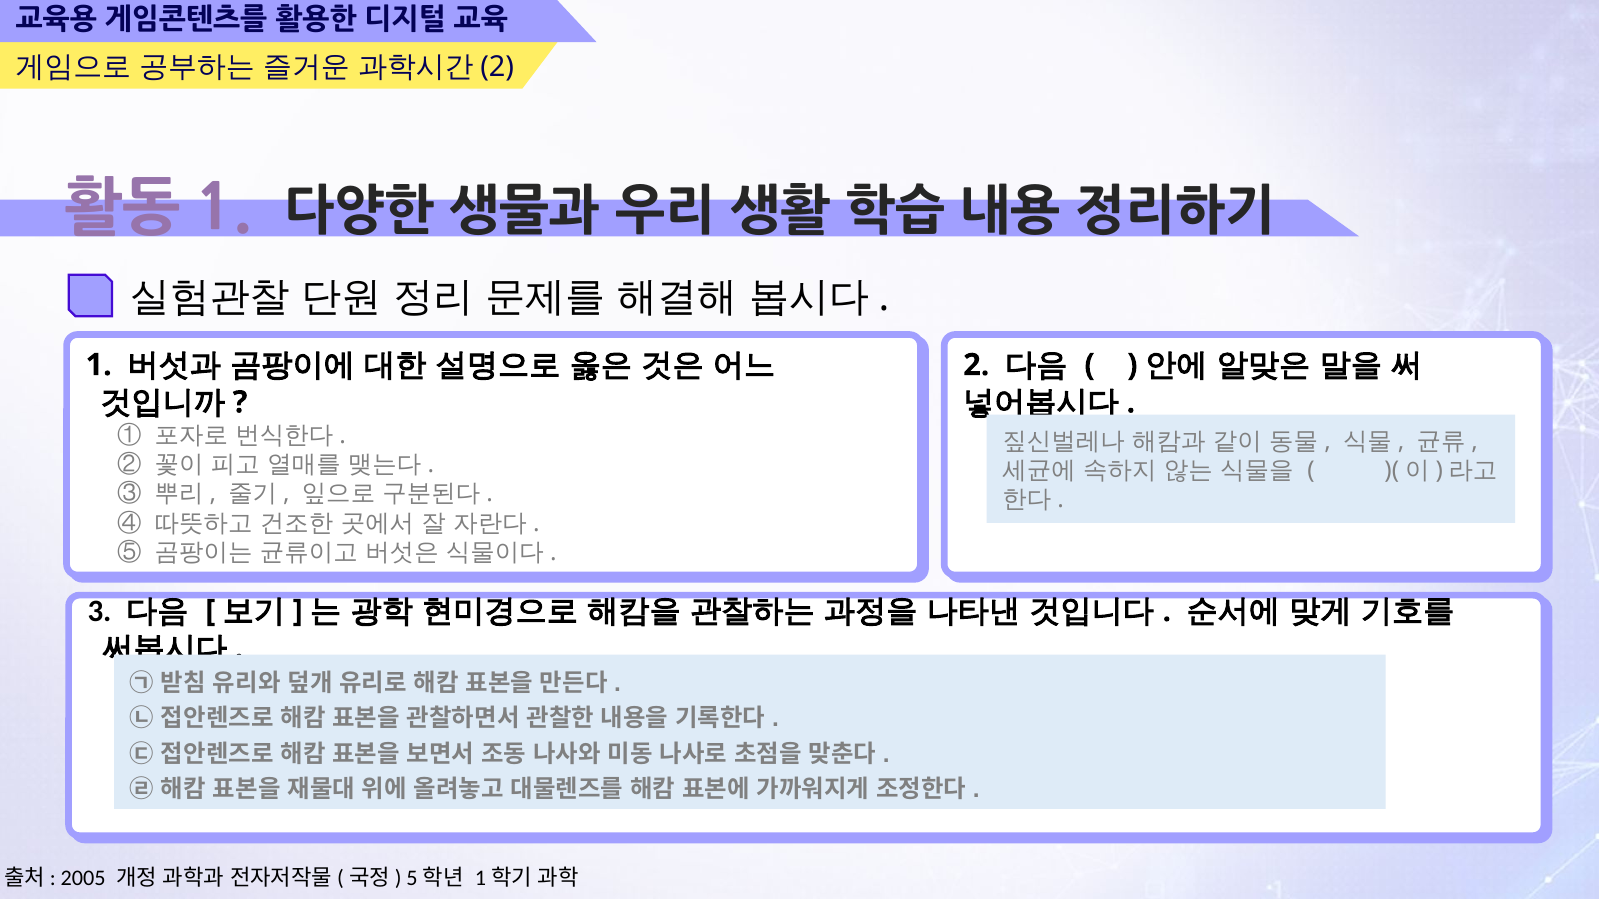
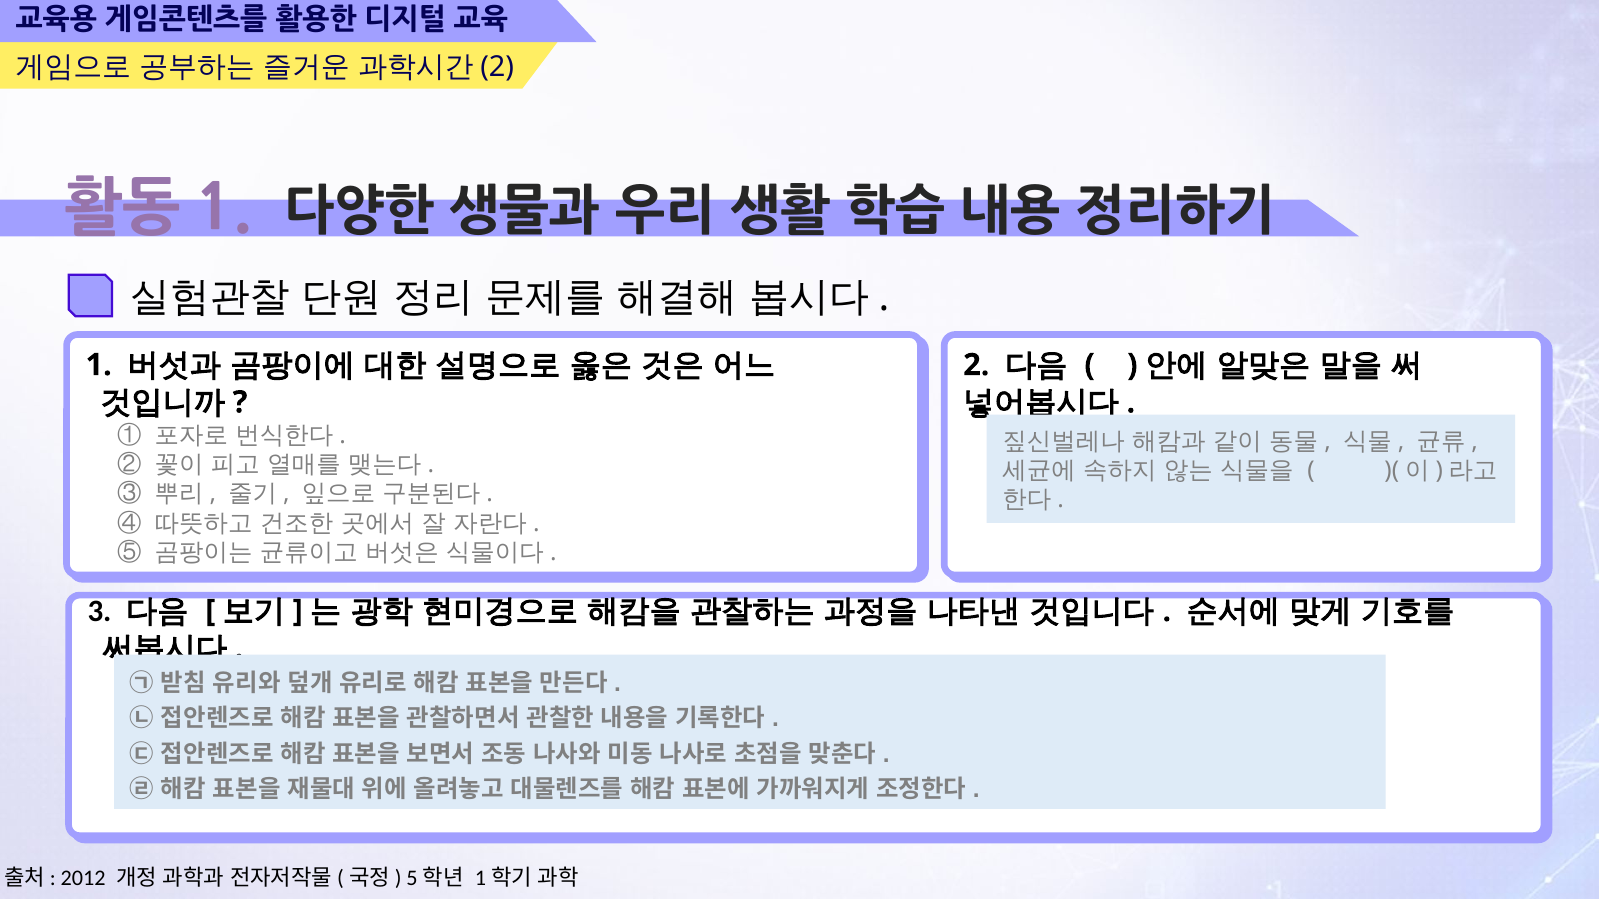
2005: 2005 -> 2012
